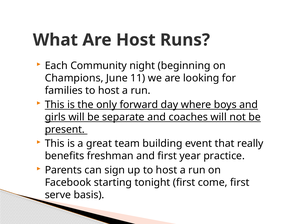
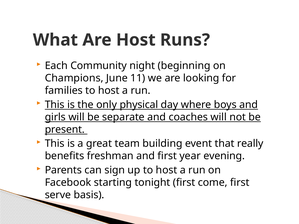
forward: forward -> physical
practice: practice -> evening
